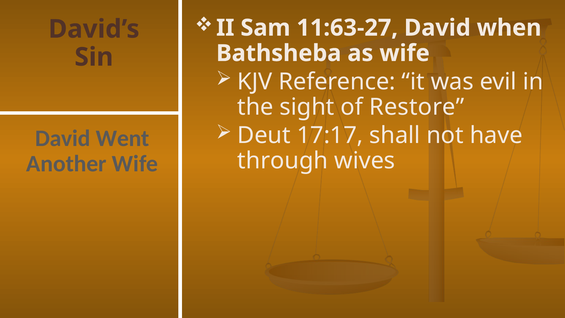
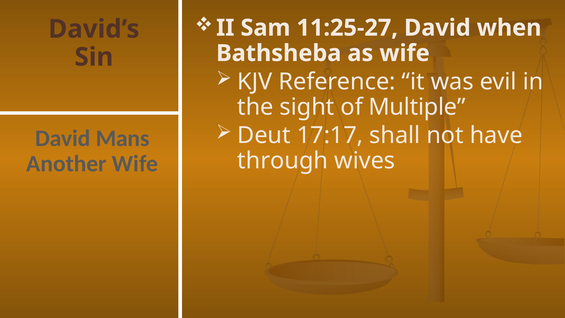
11:63-27: 11:63-27 -> 11:25-27
Restore: Restore -> Multiple
Went: Went -> Mans
